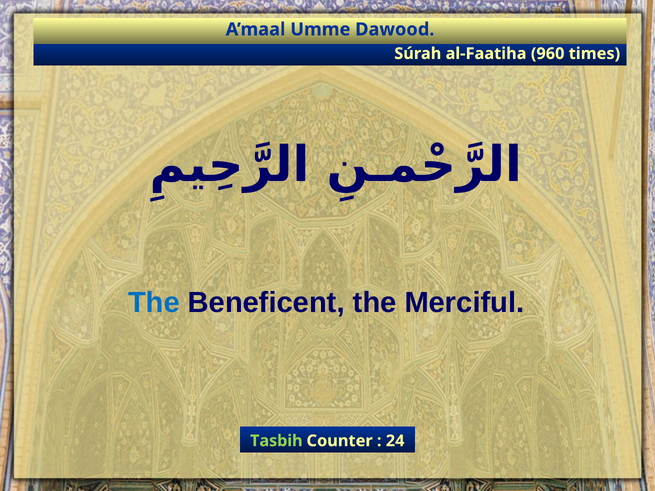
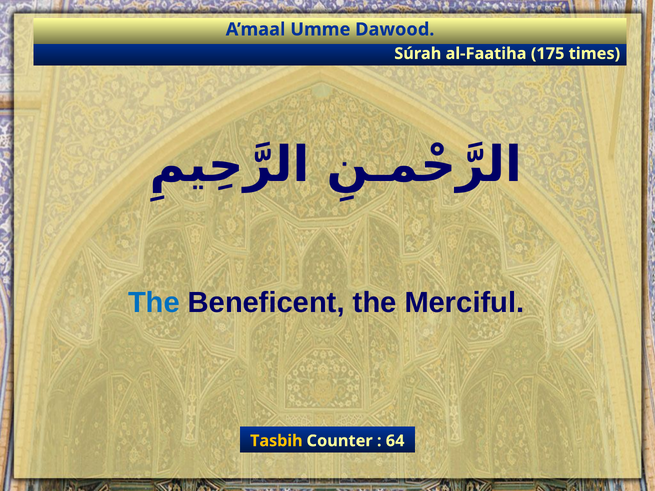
960: 960 -> 175
Tasbih colour: light green -> yellow
24: 24 -> 64
